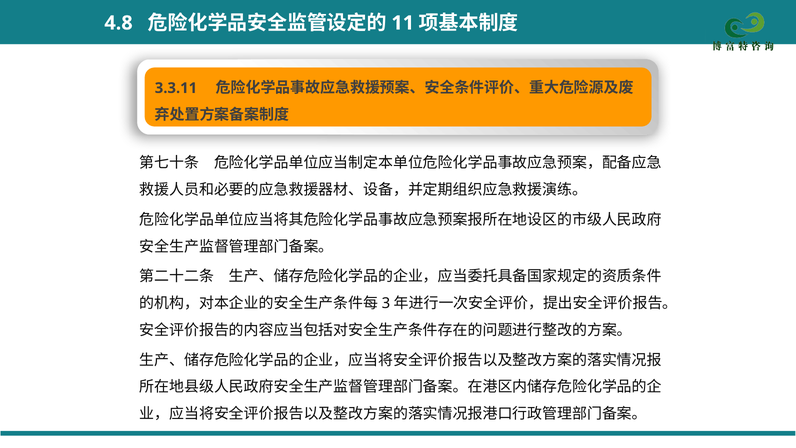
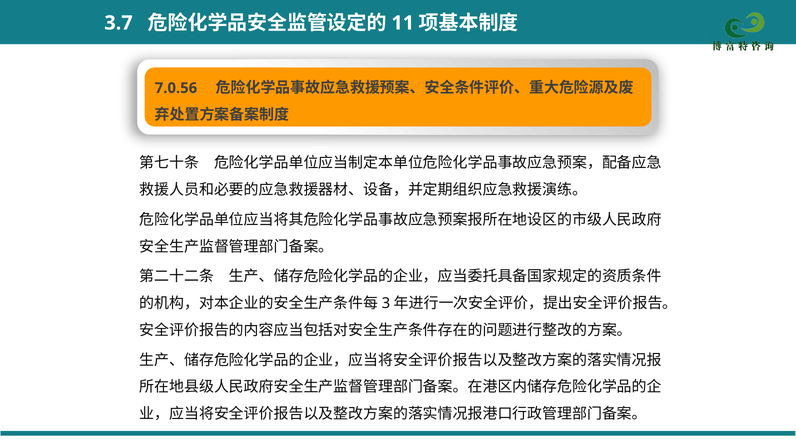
4.8: 4.8 -> 3.7
3.3.11: 3.3.11 -> 7.0.56
